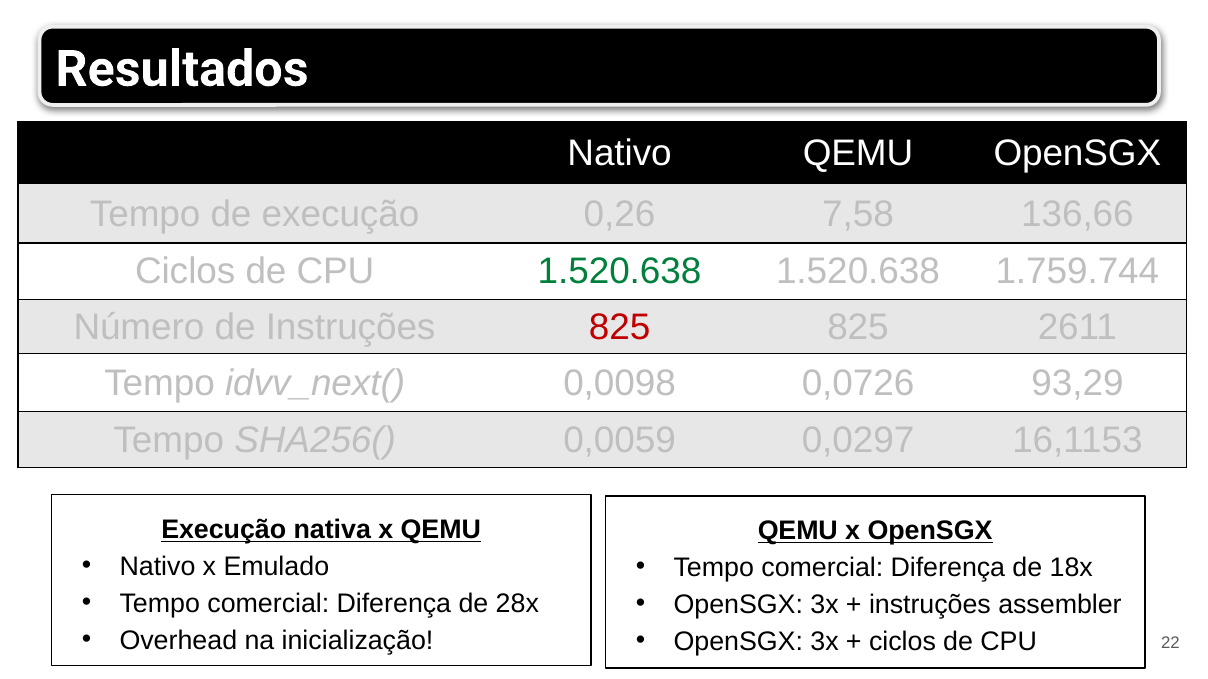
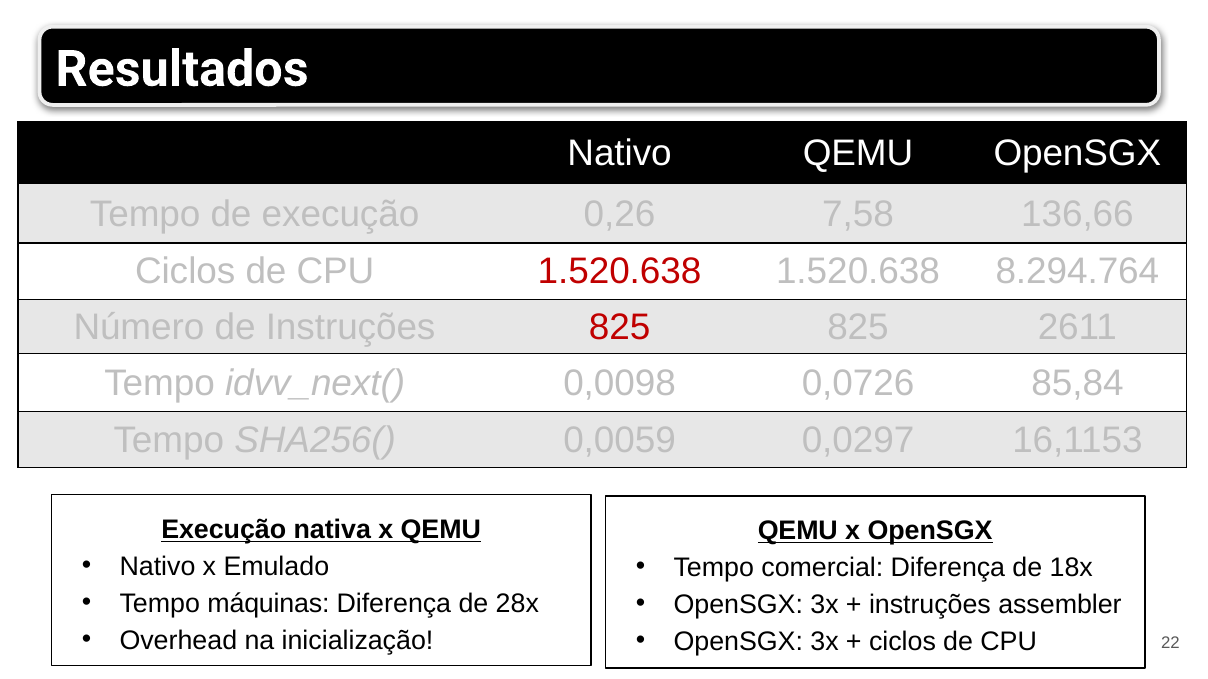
1.520.638 at (620, 272) colour: green -> red
1.759.744: 1.759.744 -> 8.294.764
93,29: 93,29 -> 85,84
comercial at (268, 604): comercial -> máquinas
